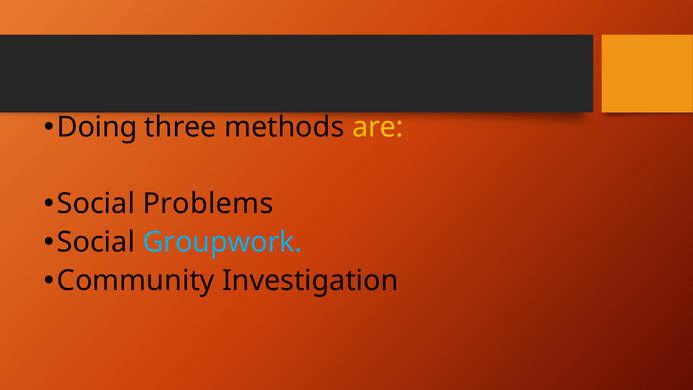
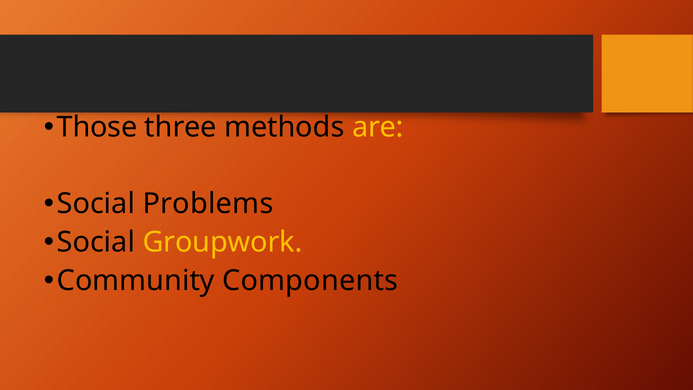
Doing: Doing -> Those
Groupwork colour: light blue -> yellow
Investigation: Investigation -> Components
